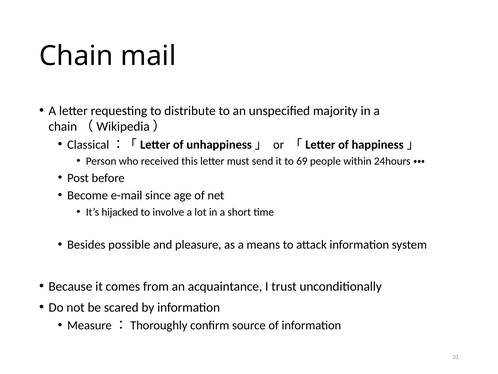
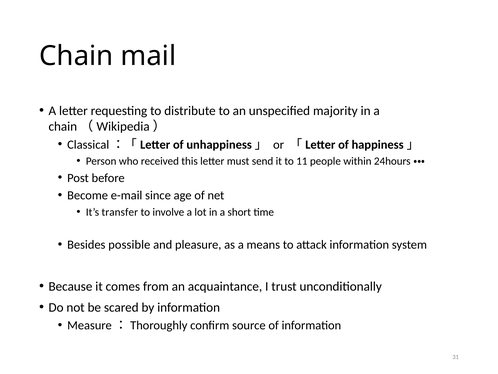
69: 69 -> 11
hijacked: hijacked -> transfer
